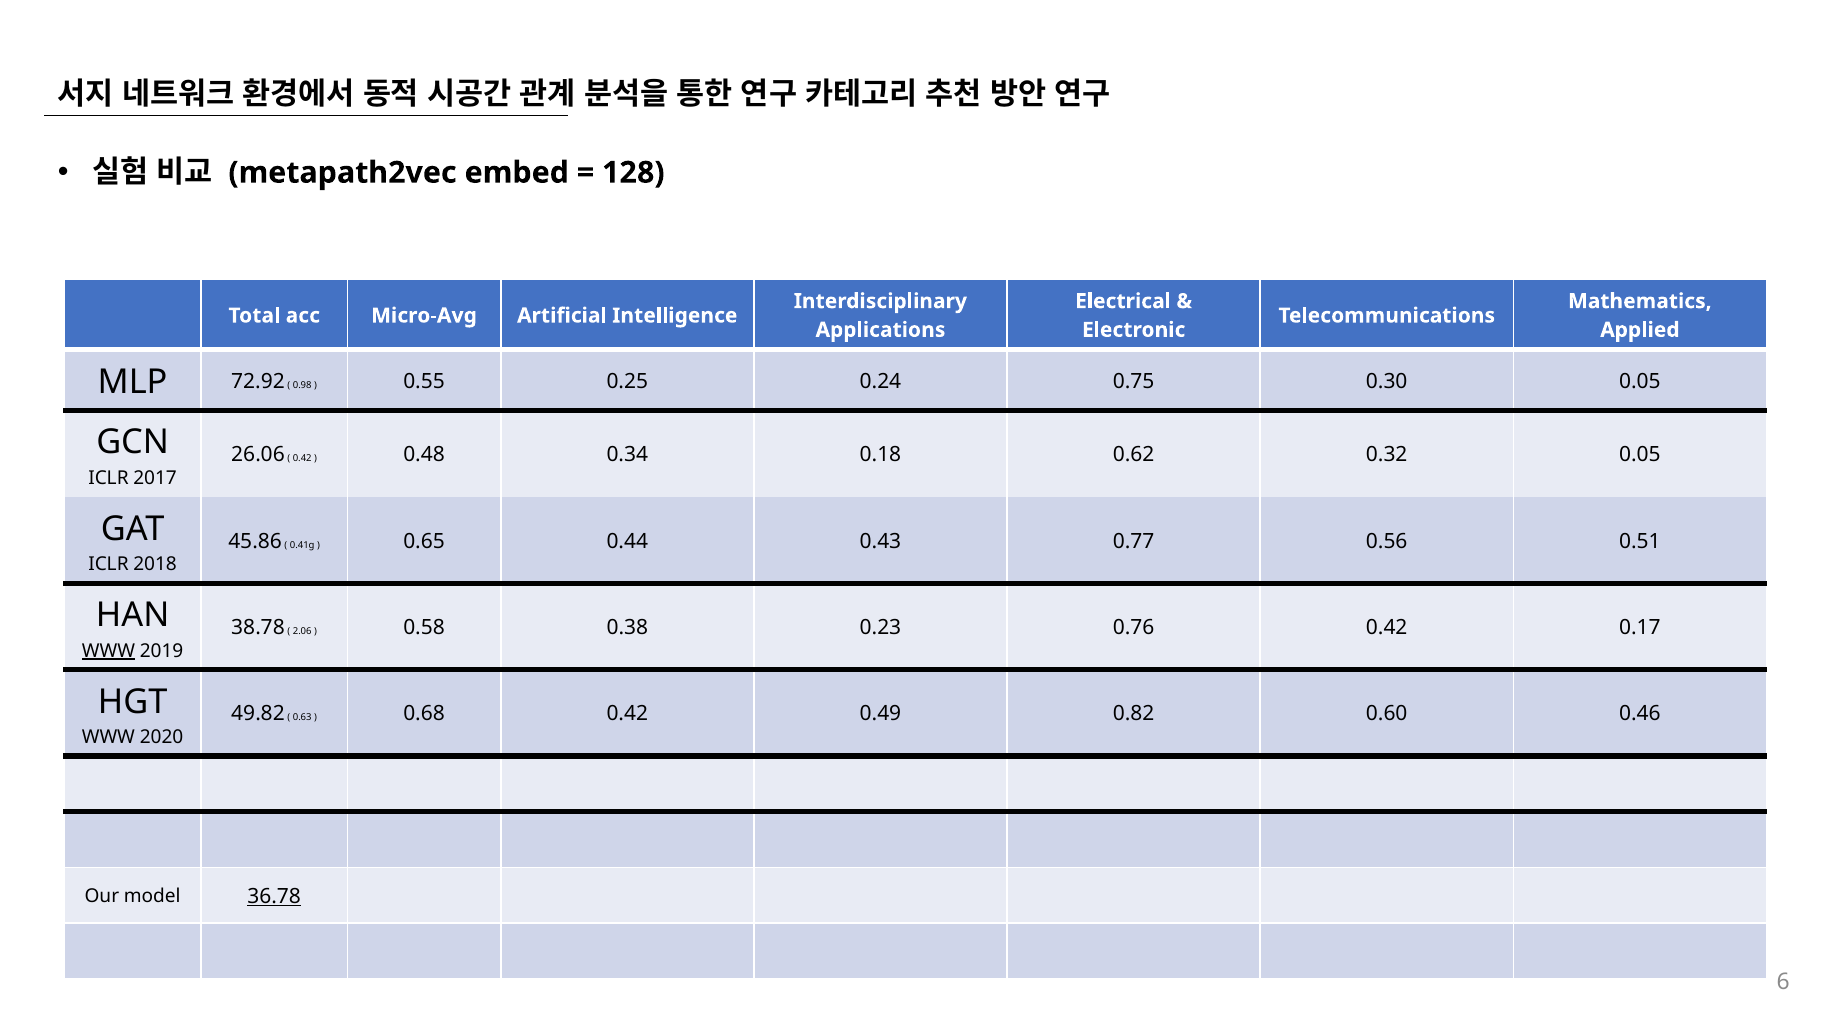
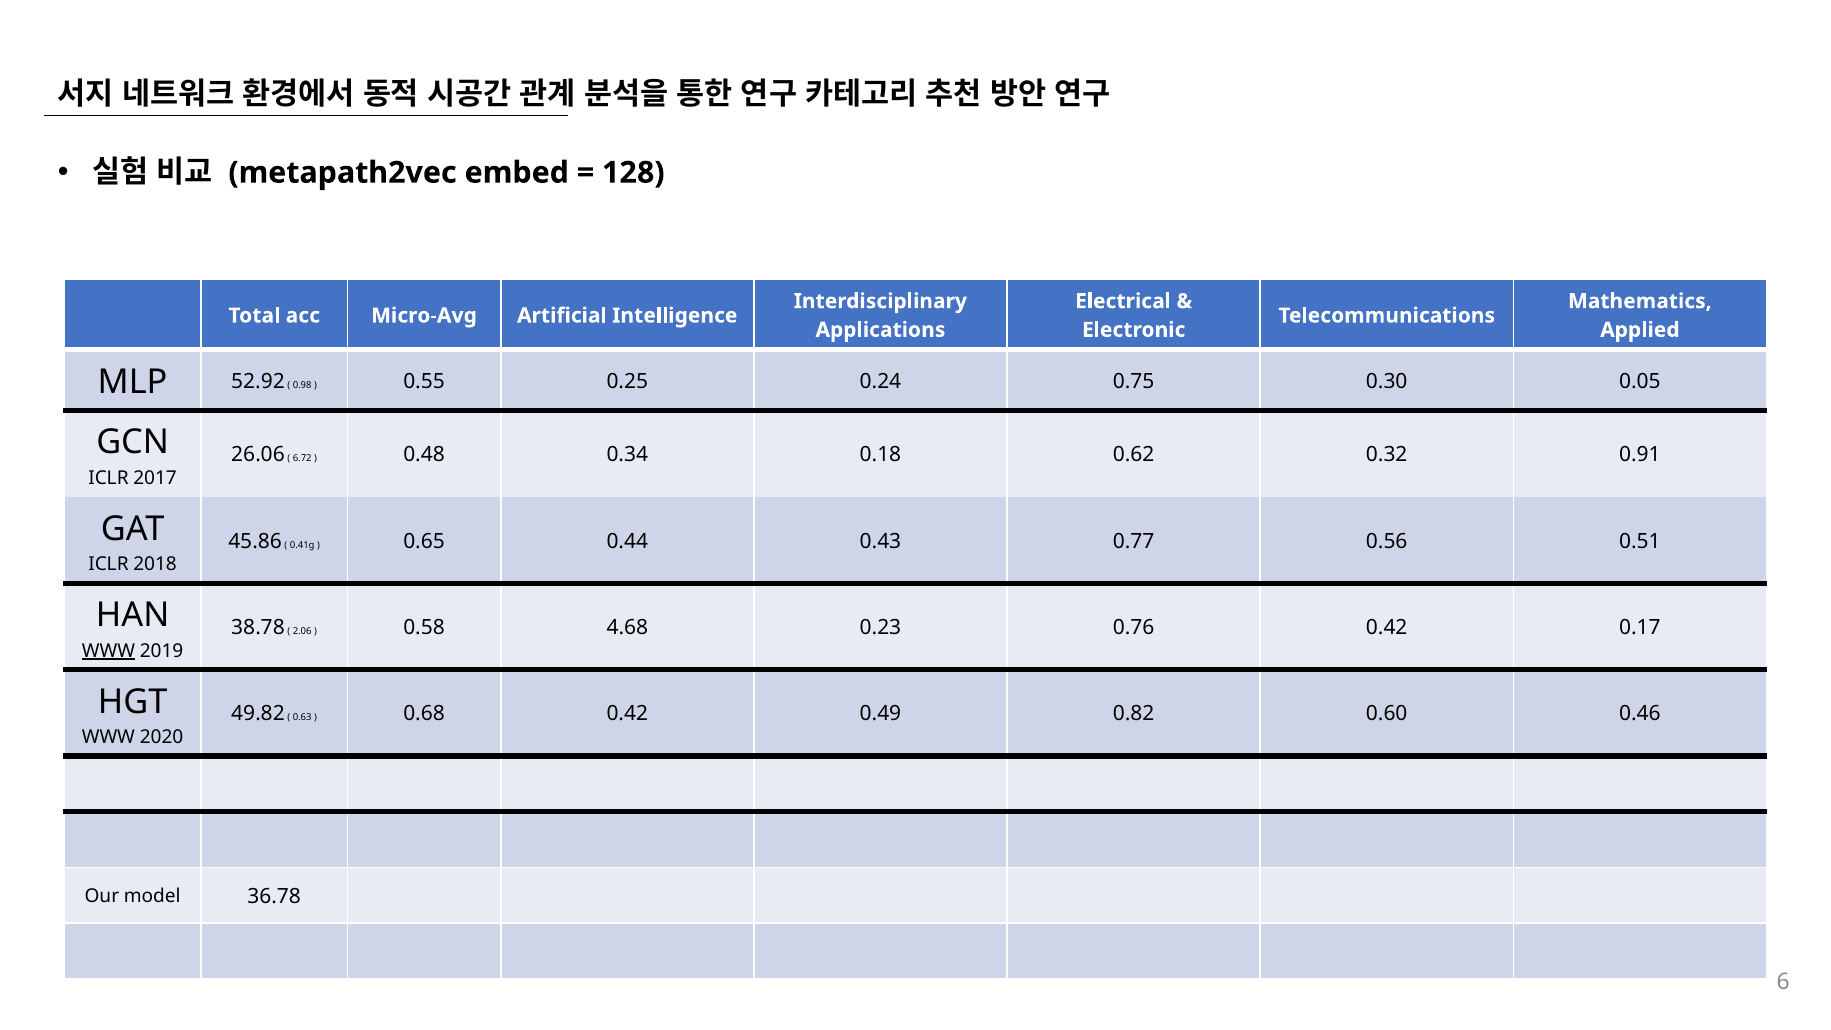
72.92: 72.92 -> 52.92
0.42 at (302, 459): 0.42 -> 6.72
0.32 0.05: 0.05 -> 0.91
0.38: 0.38 -> 4.68
36.78 underline: present -> none
